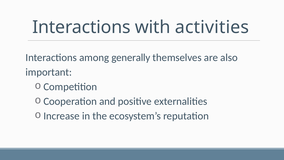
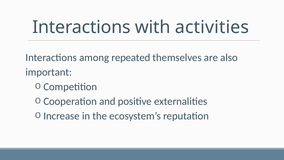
generally: generally -> repeated
